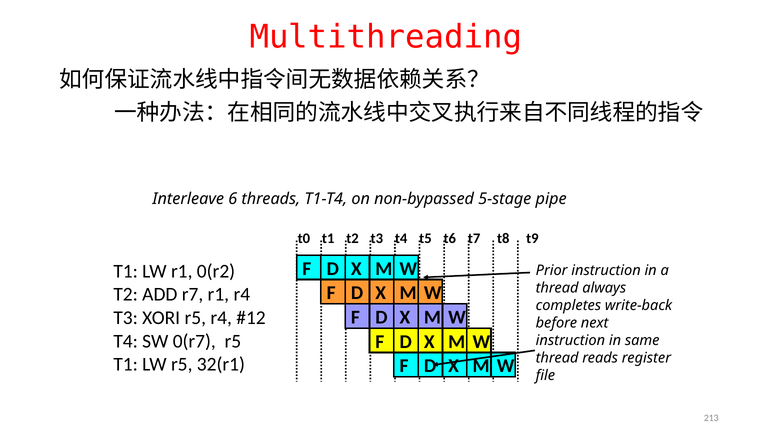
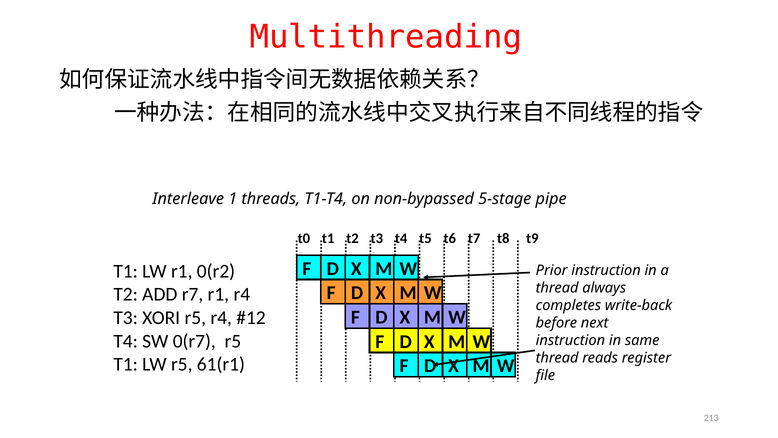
6: 6 -> 1
32(r1: 32(r1 -> 61(r1
